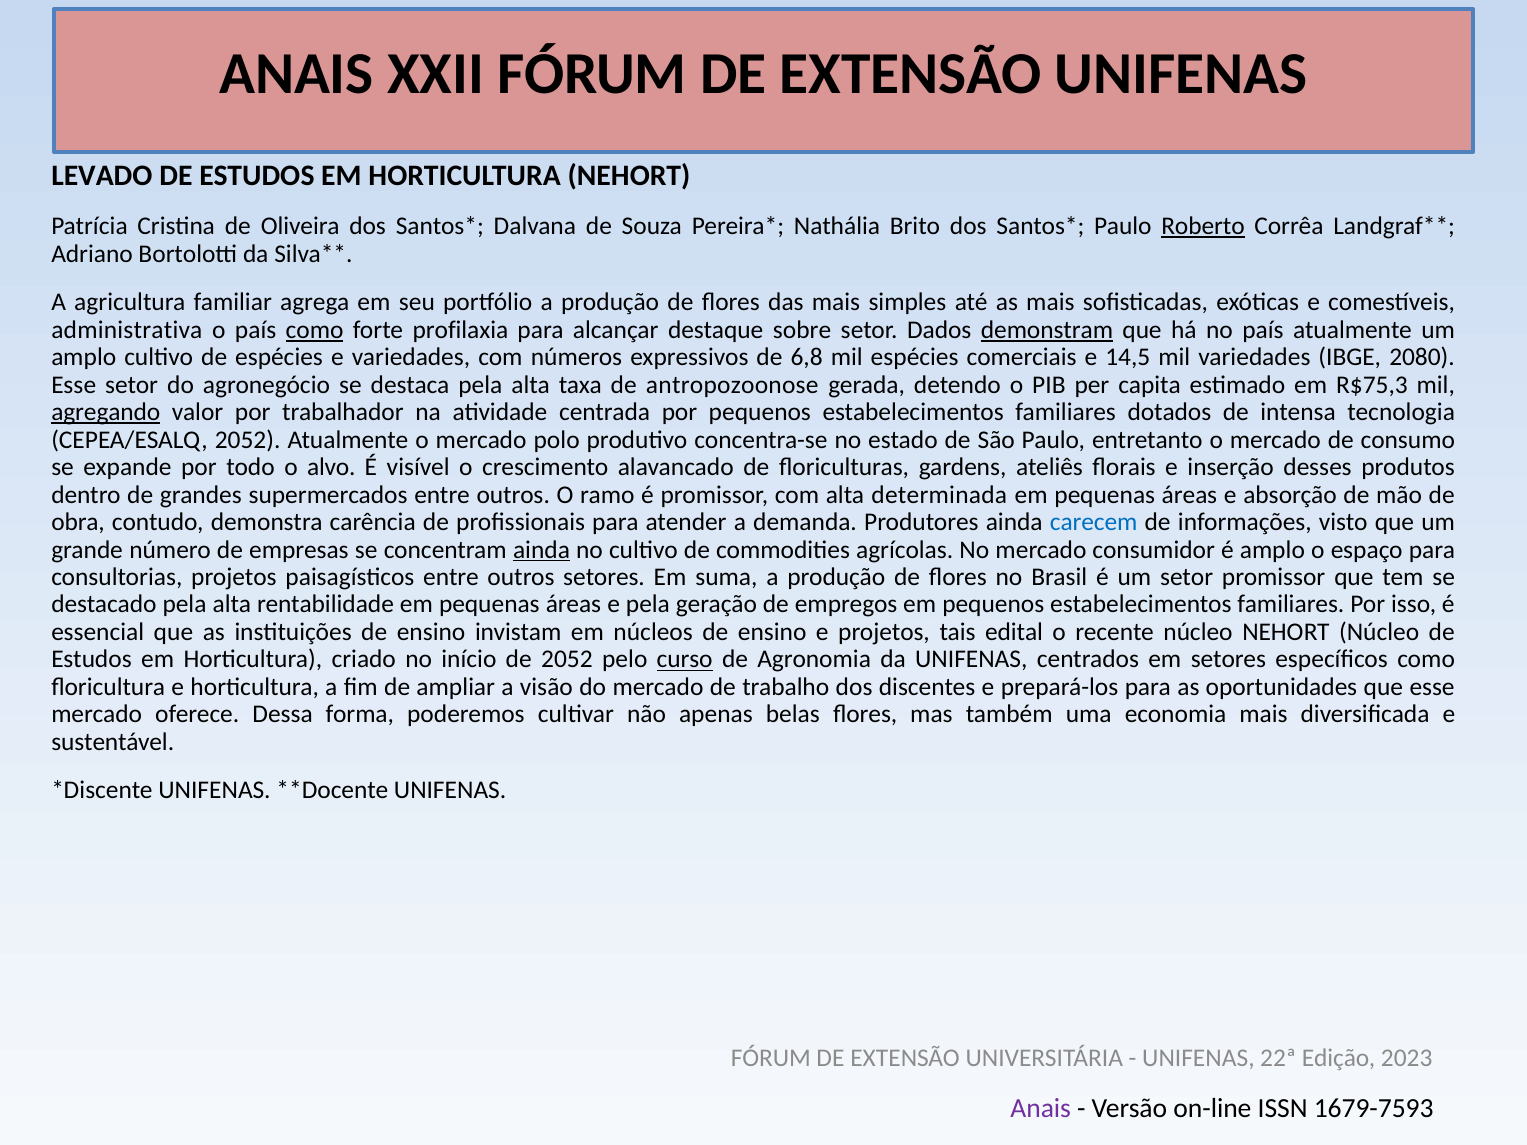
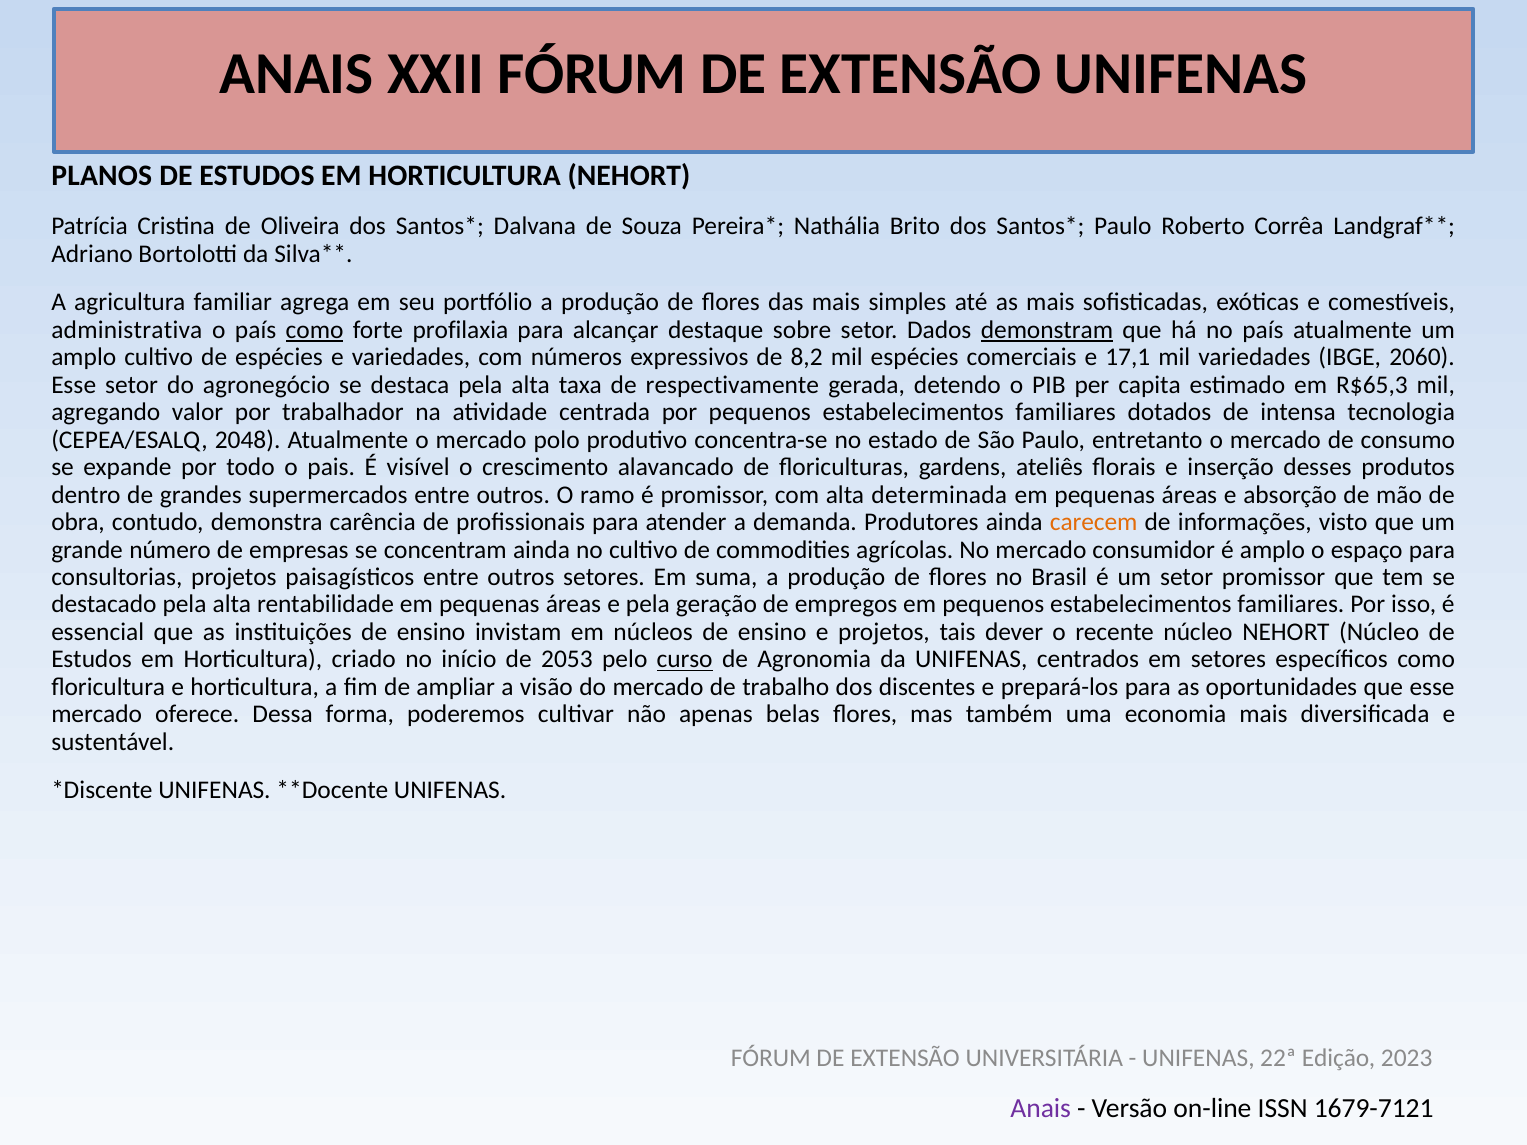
LEVADO: LEVADO -> PLANOS
Roberto underline: present -> none
6,8: 6,8 -> 8,2
14,5: 14,5 -> 17,1
2080: 2080 -> 2060
antropozoonose: antropozoonose -> respectivamente
R$75,3: R$75,3 -> R$65,3
agregando underline: present -> none
CEPEA/ESALQ 2052: 2052 -> 2048
alvo: alvo -> pais
carecem colour: blue -> orange
ainda at (542, 550) underline: present -> none
edital: edital -> dever
de 2052: 2052 -> 2053
1679-7593: 1679-7593 -> 1679-7121
